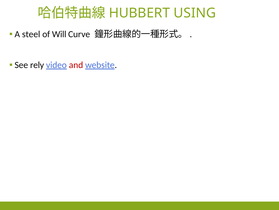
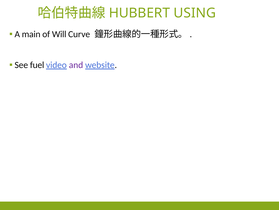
steel: steel -> main
rely: rely -> fuel
and colour: red -> purple
